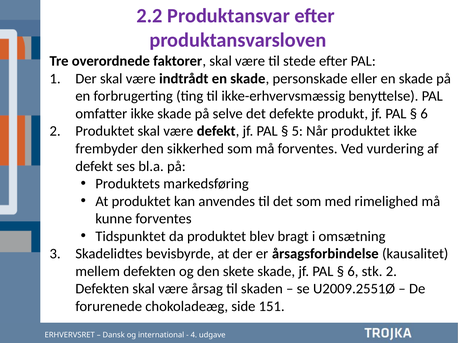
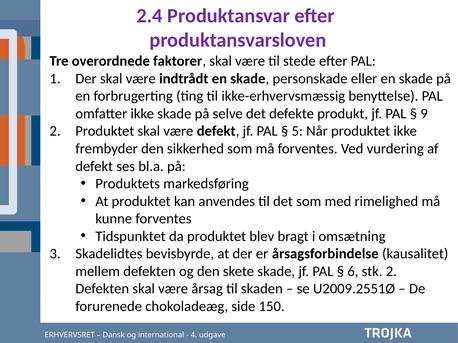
2.2: 2.2 -> 2.4
6 at (424, 114): 6 -> 9
151: 151 -> 150
